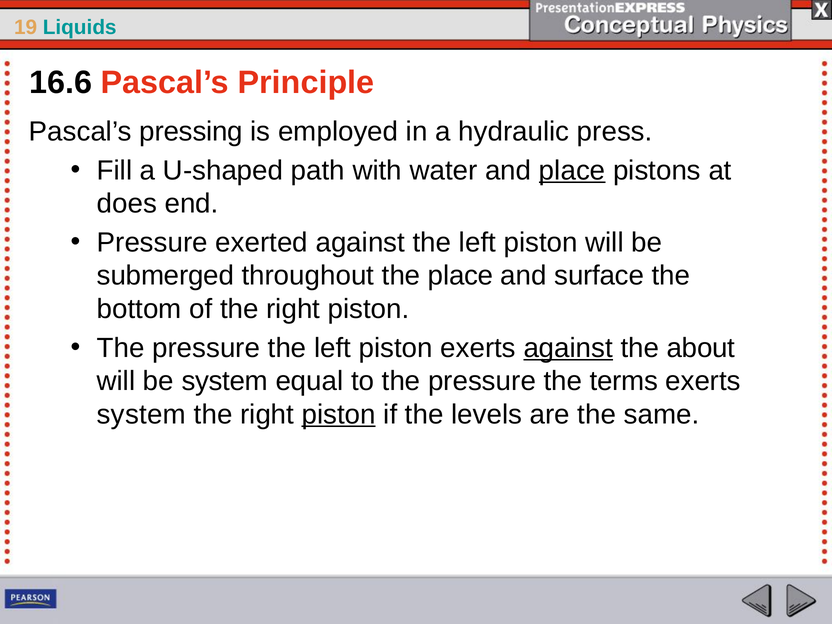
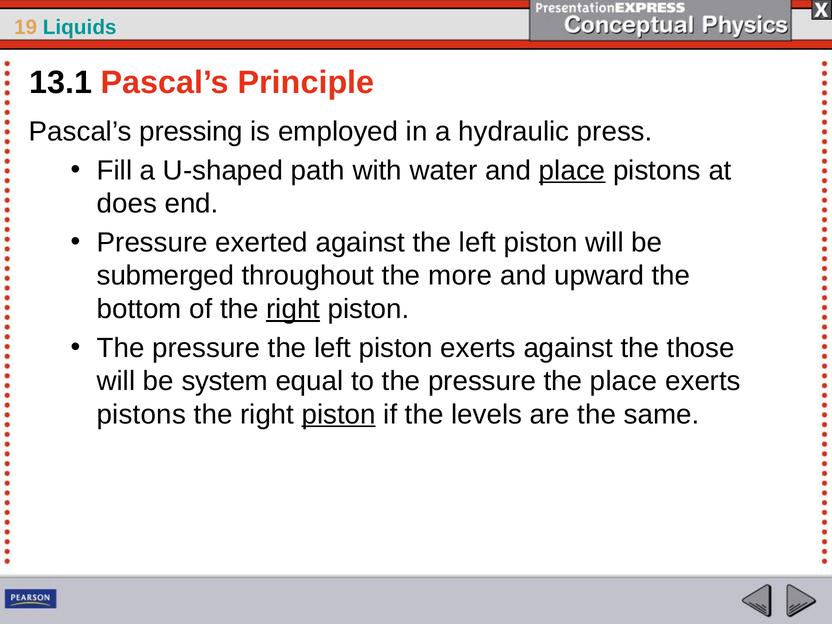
16.6: 16.6 -> 13.1
the place: place -> more
surface: surface -> upward
right at (293, 309) underline: none -> present
against at (568, 348) underline: present -> none
about: about -> those
the terms: terms -> place
system at (141, 414): system -> pistons
